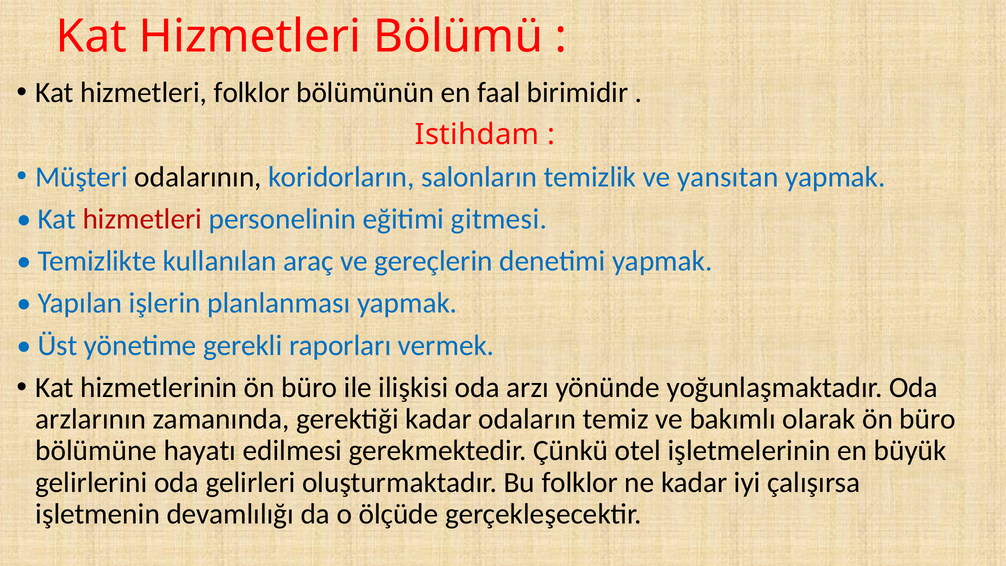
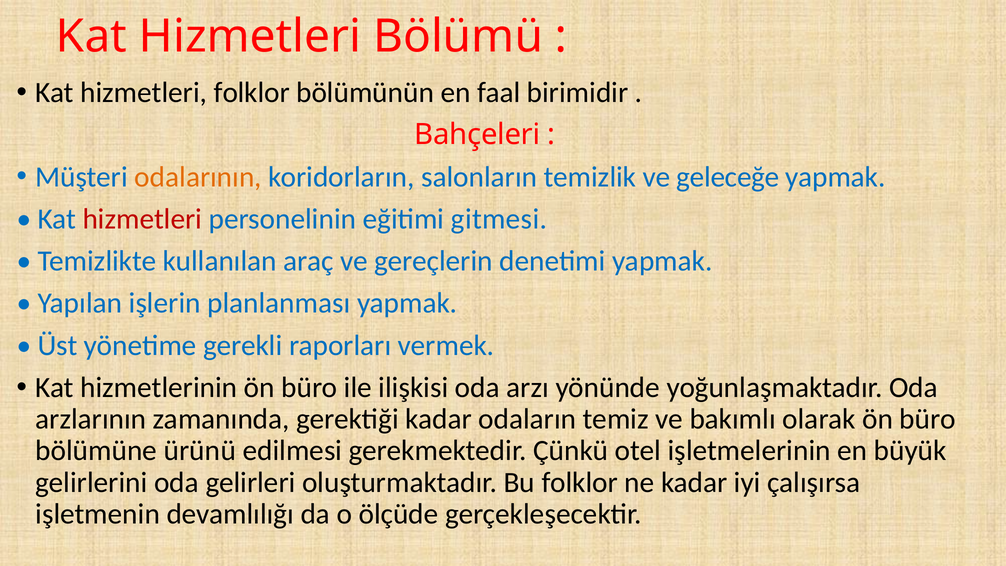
Istihdam: Istihdam -> Bahçeleri
odalarının colour: black -> orange
yansıtan: yansıtan -> geleceğe
hayatı: hayatı -> ürünü
